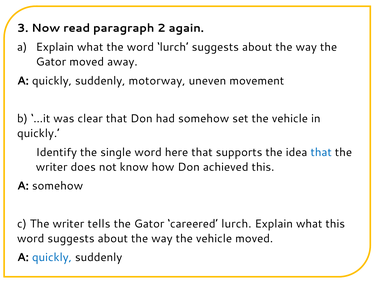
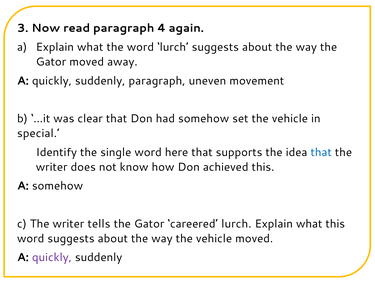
2: 2 -> 4
suddenly motorway: motorway -> paragraph
quickly at (38, 133): quickly -> special
quickly at (52, 257) colour: blue -> purple
